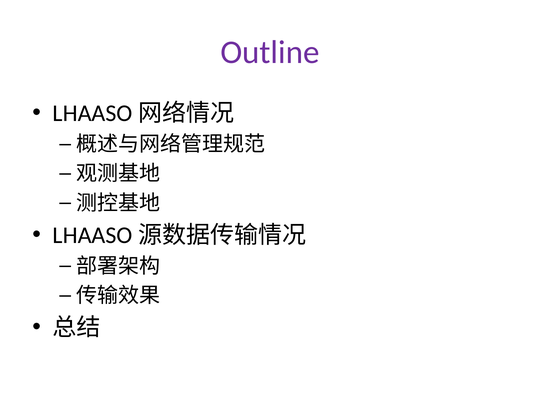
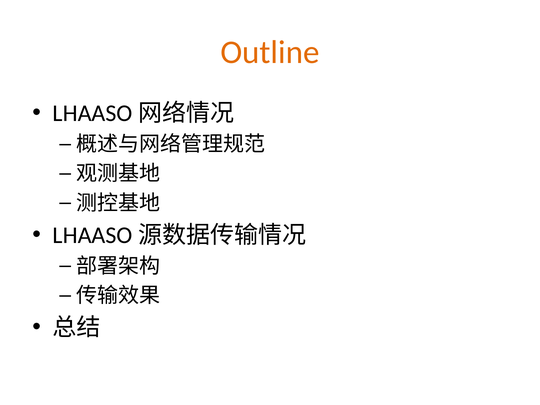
Outline colour: purple -> orange
